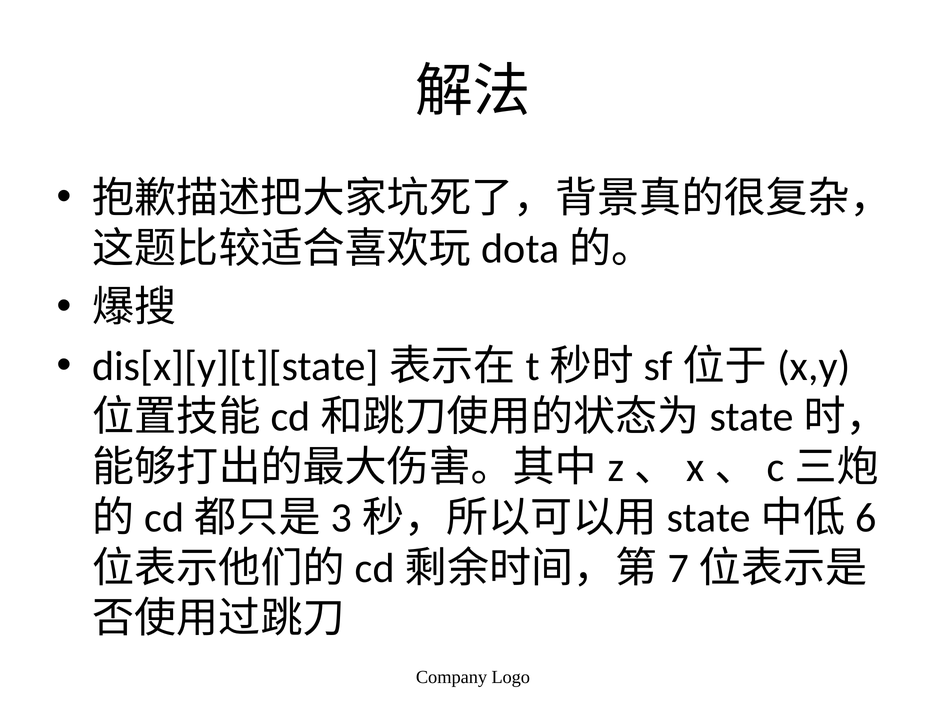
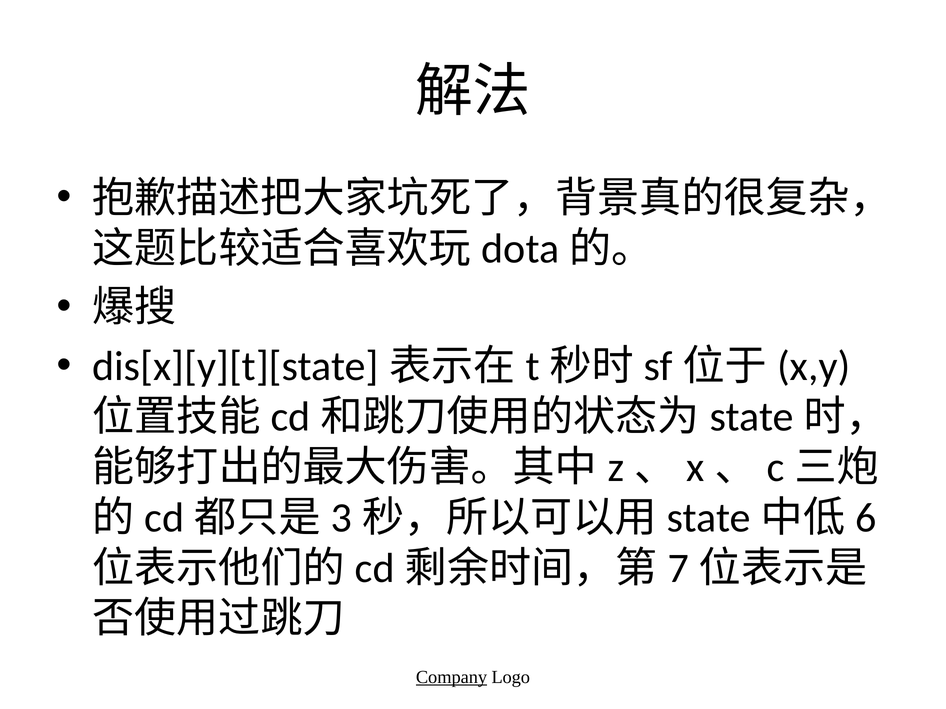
Company underline: none -> present
